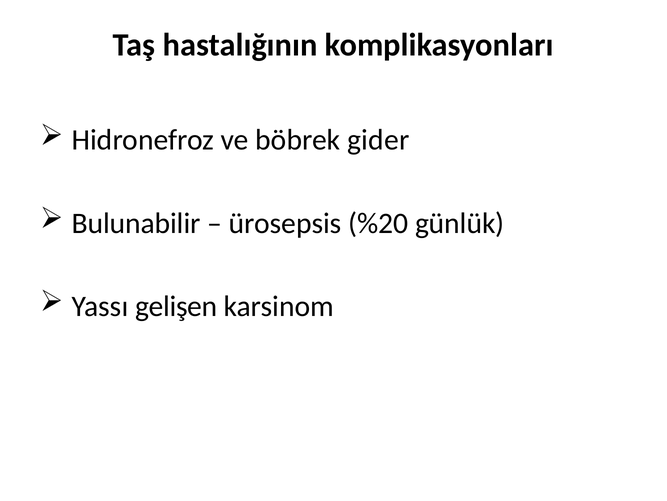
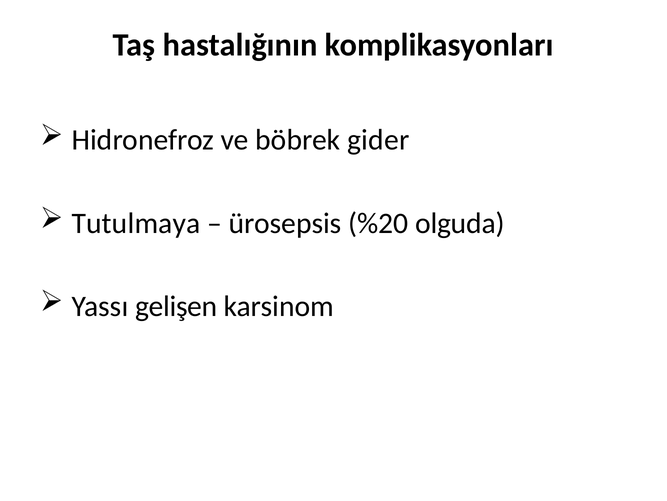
Bulunabilir: Bulunabilir -> Tutulmaya
günlük: günlük -> olguda
